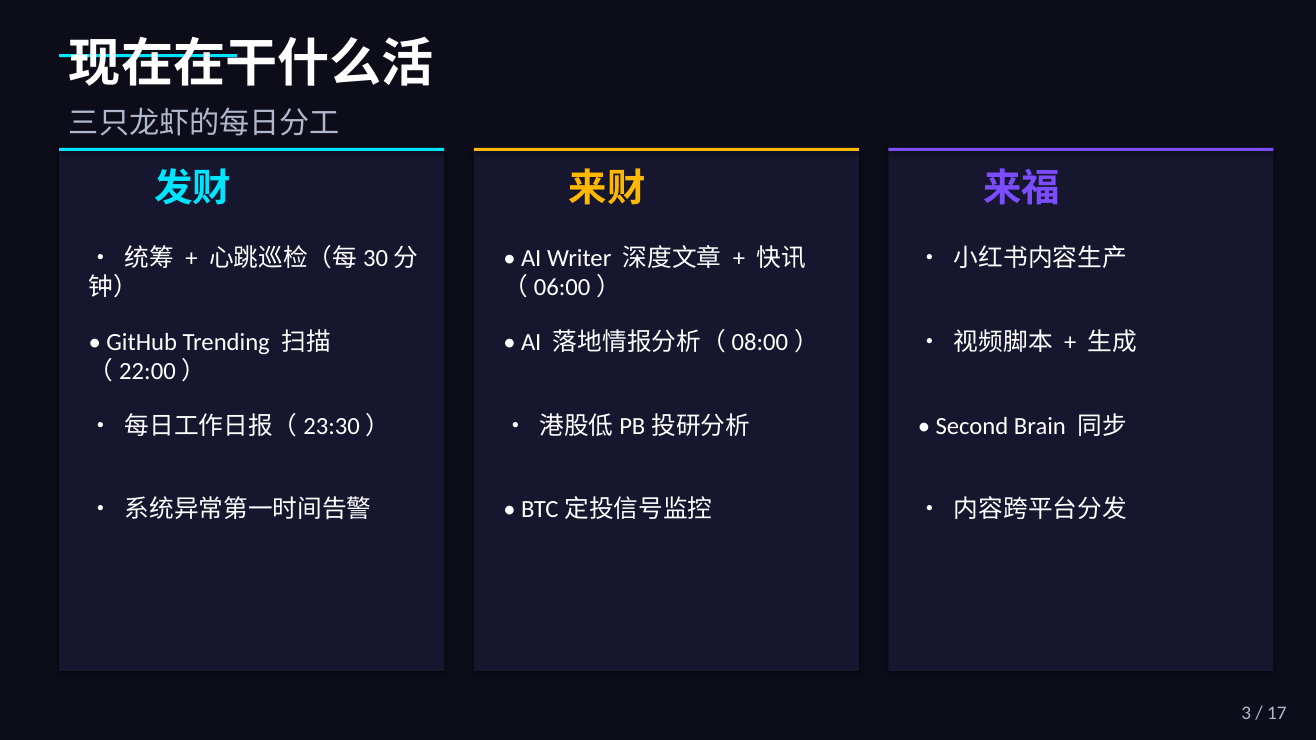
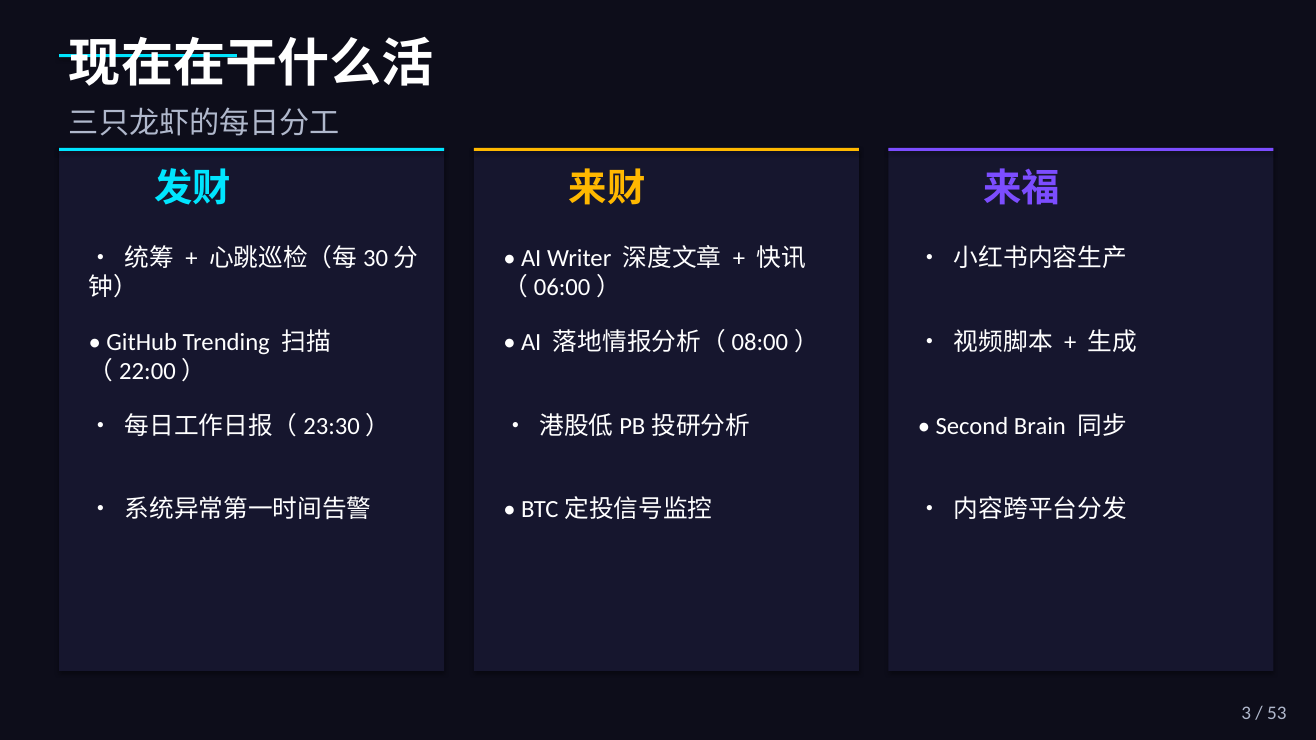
17: 17 -> 53
